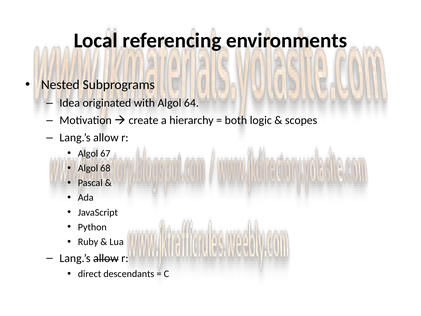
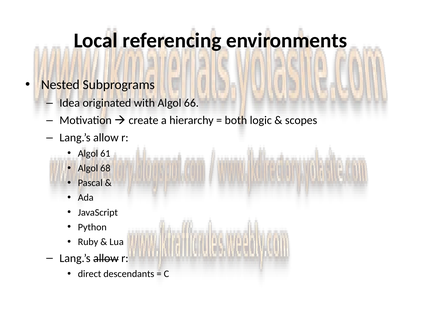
64: 64 -> 66
67: 67 -> 61
